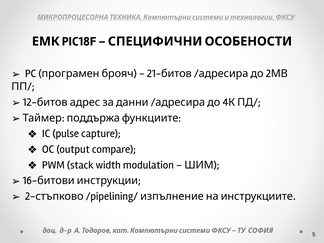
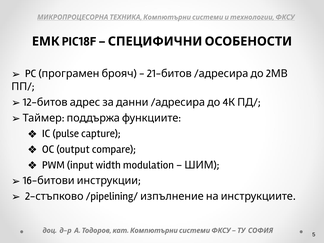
stack: stack -> input
